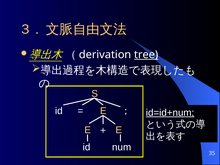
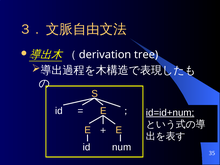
tree underline: present -> none
